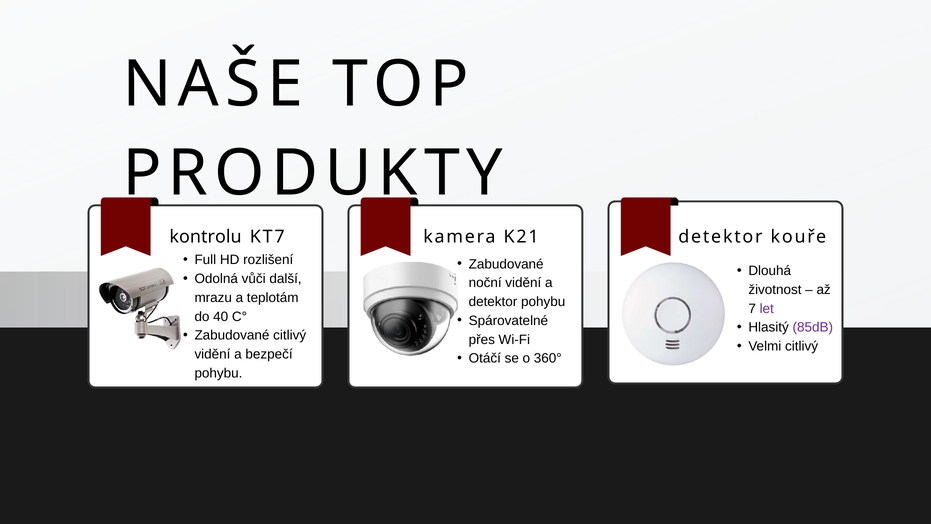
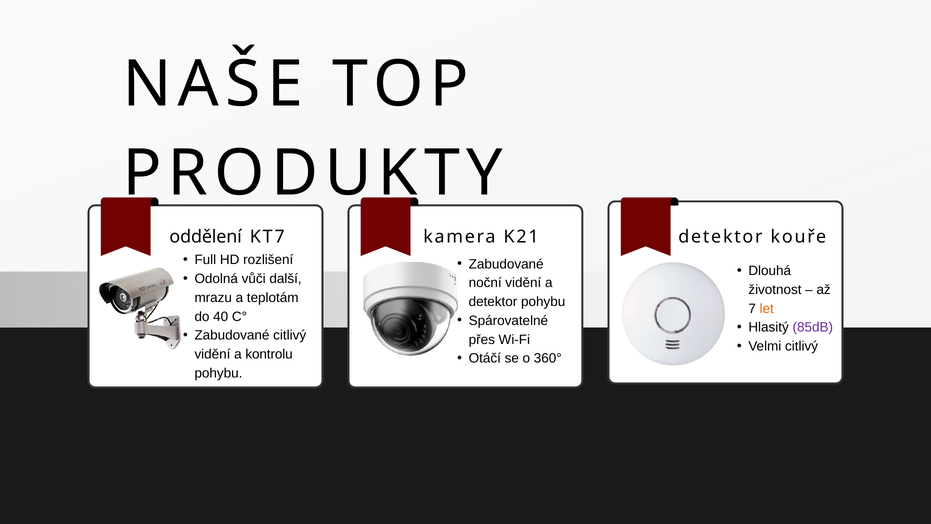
kontrolu: kontrolu -> oddělení
let colour: purple -> orange
bezpečí: bezpečí -> kontrolu
